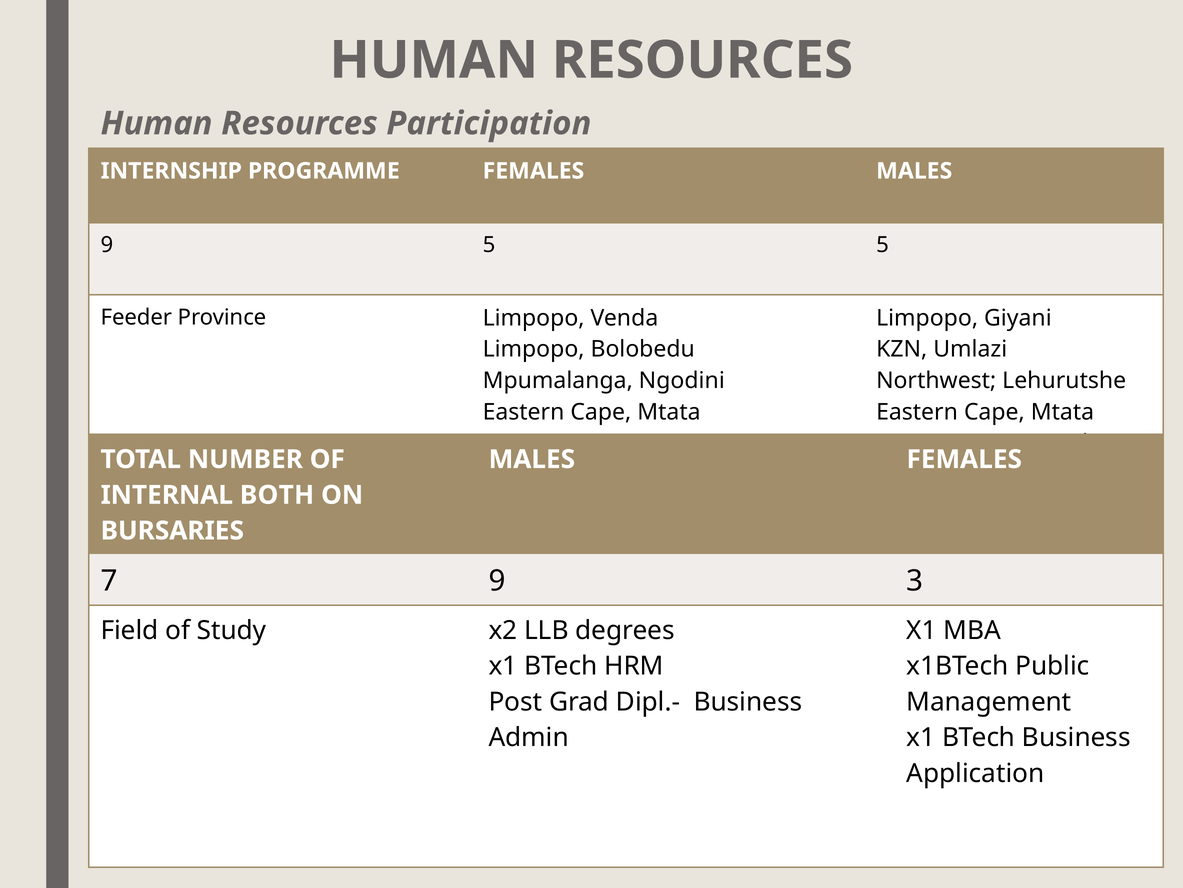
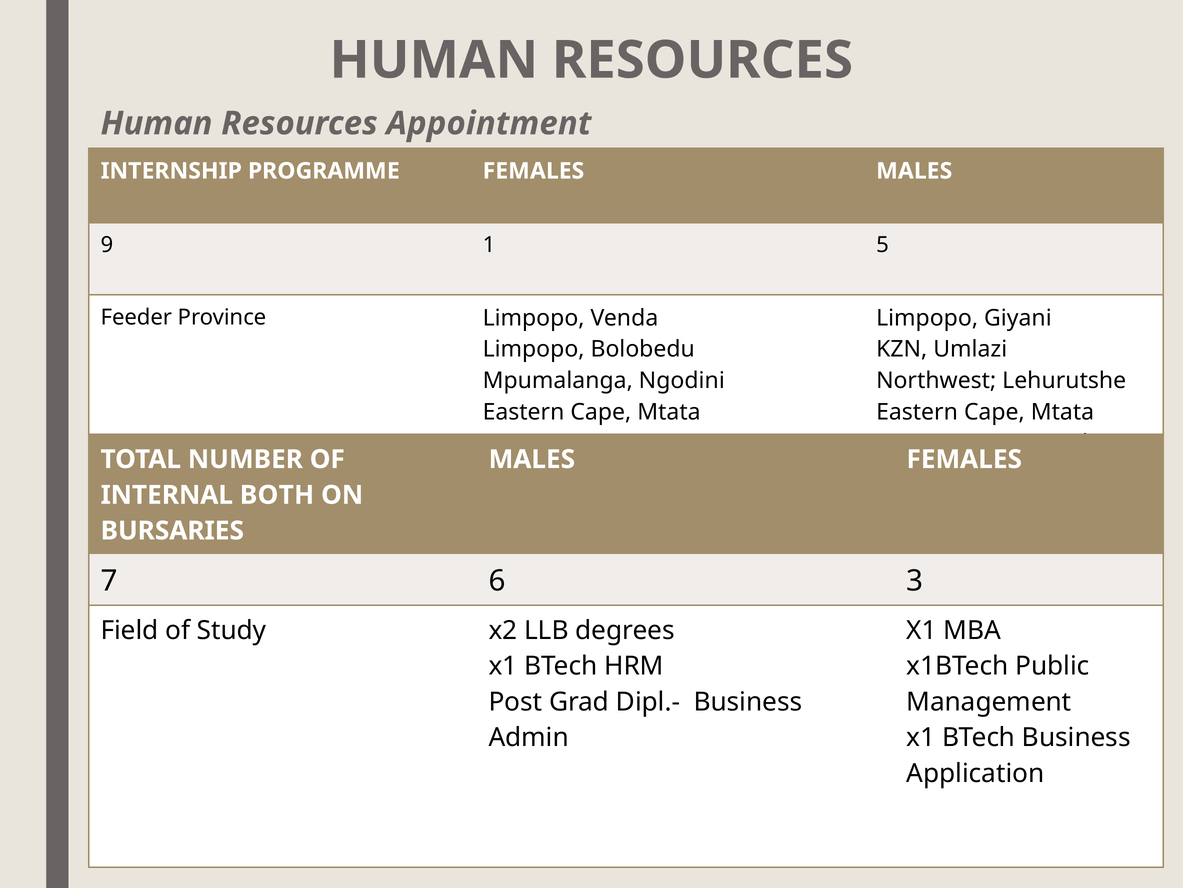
Participation: Participation -> Appointment
9 5: 5 -> 1
7 9: 9 -> 6
